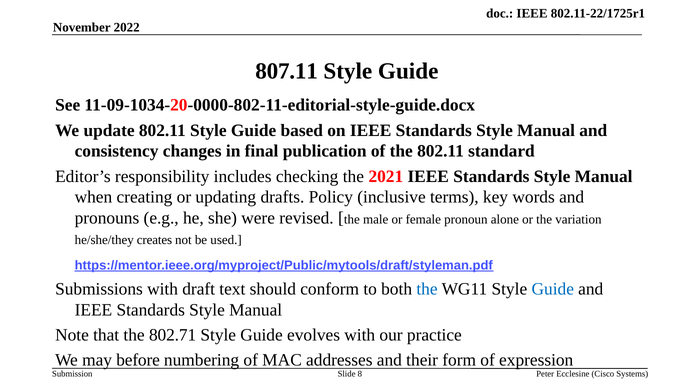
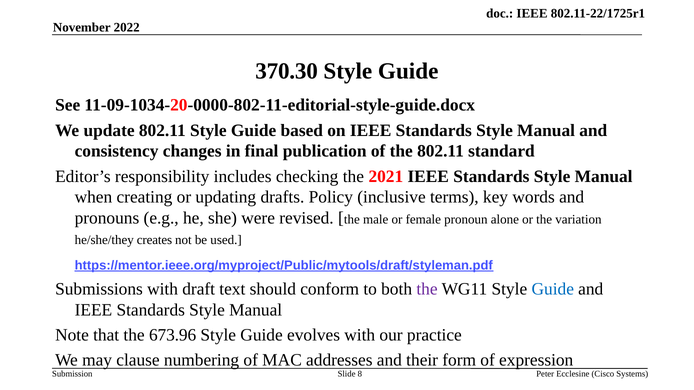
807.11: 807.11 -> 370.30
the at (427, 289) colour: blue -> purple
802.71: 802.71 -> 673.96
before: before -> clause
